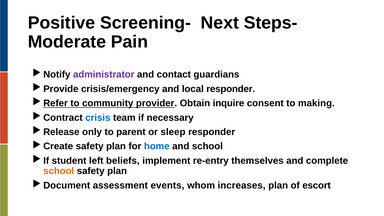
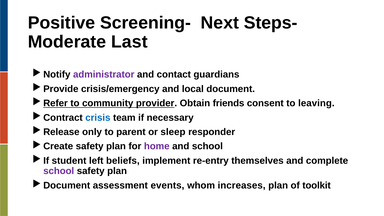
Pain: Pain -> Last
local responder: responder -> document
inquire: inquire -> friends
making: making -> leaving
home colour: blue -> purple
school at (59, 171) colour: orange -> purple
escort: escort -> toolkit
